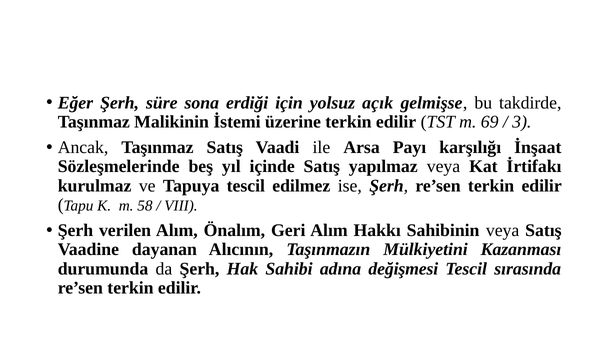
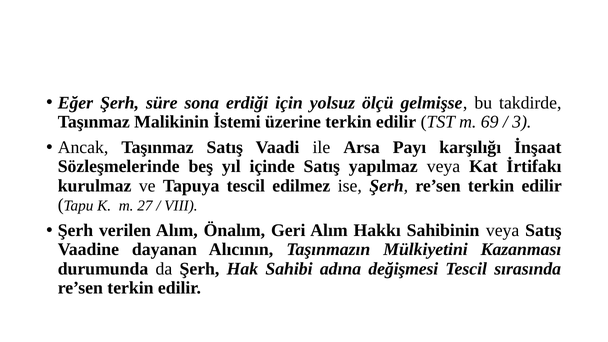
açık: açık -> ölçü
58: 58 -> 27
